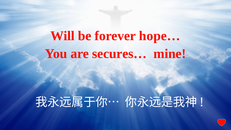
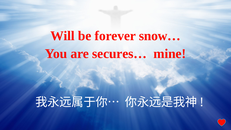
hope…: hope… -> snow…
